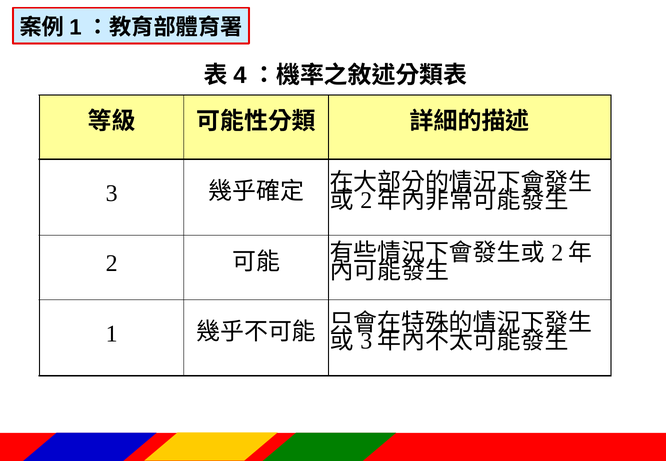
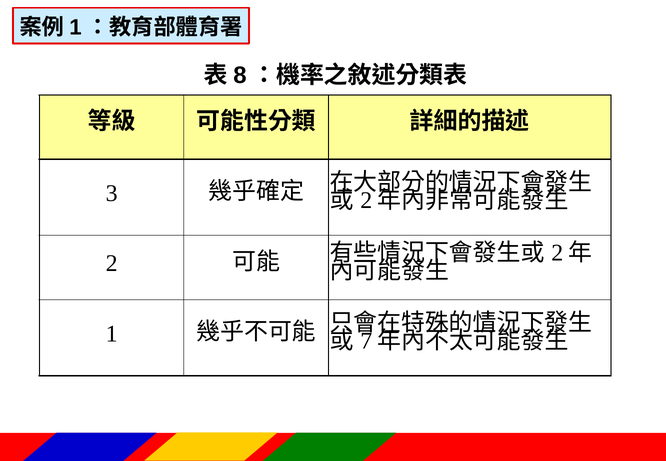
4: 4 -> 8
3 at (366, 341): 3 -> 7
